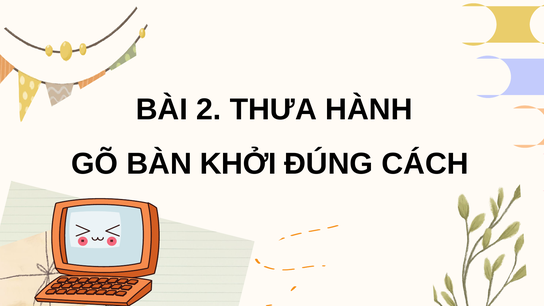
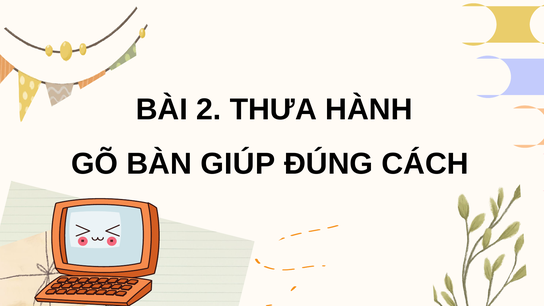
KHỞI: KHỞI -> GIÚP
